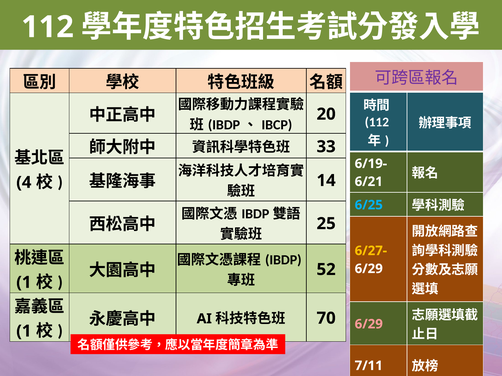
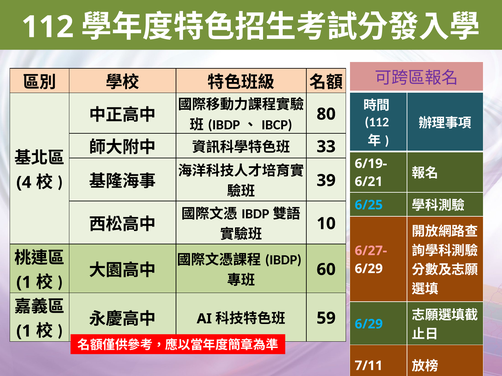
20: 20 -> 80
14: 14 -> 39
25: 25 -> 10
6/27- colour: yellow -> pink
52: 52 -> 60
70: 70 -> 59
6/29 at (369, 324) colour: pink -> light blue
